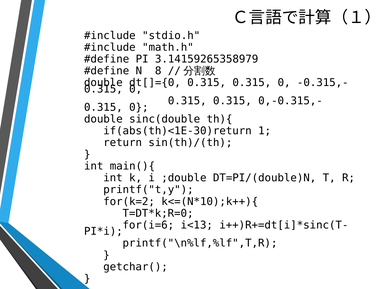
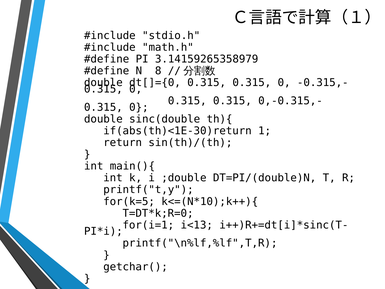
for(k=2: for(k=2 -> for(k=5
for(i=6: for(i=6 -> for(i=1
